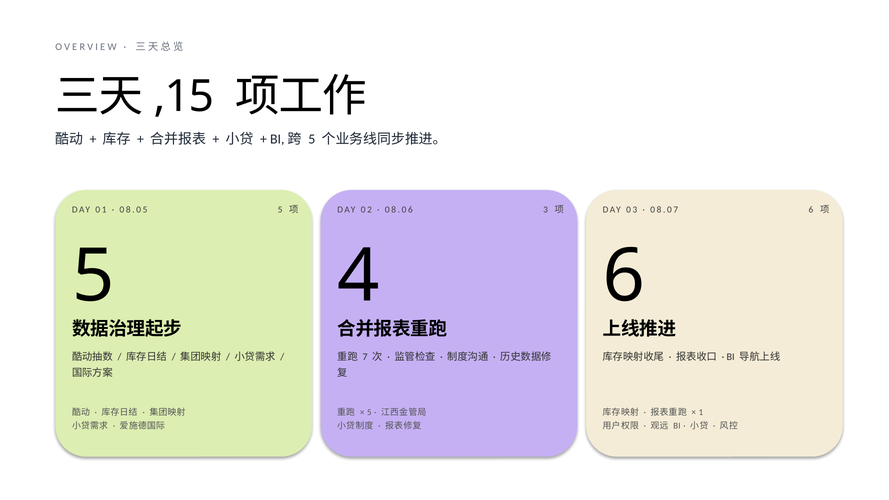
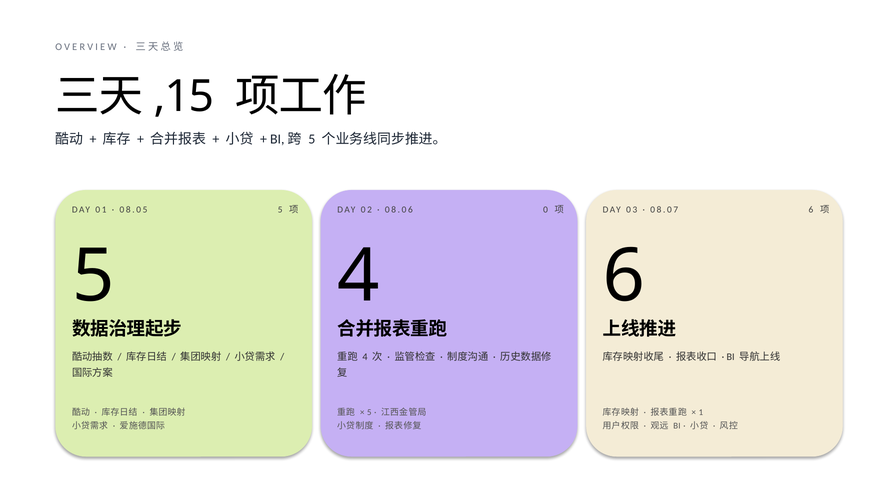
3: 3 -> 0
7 at (365, 357): 7 -> 4
